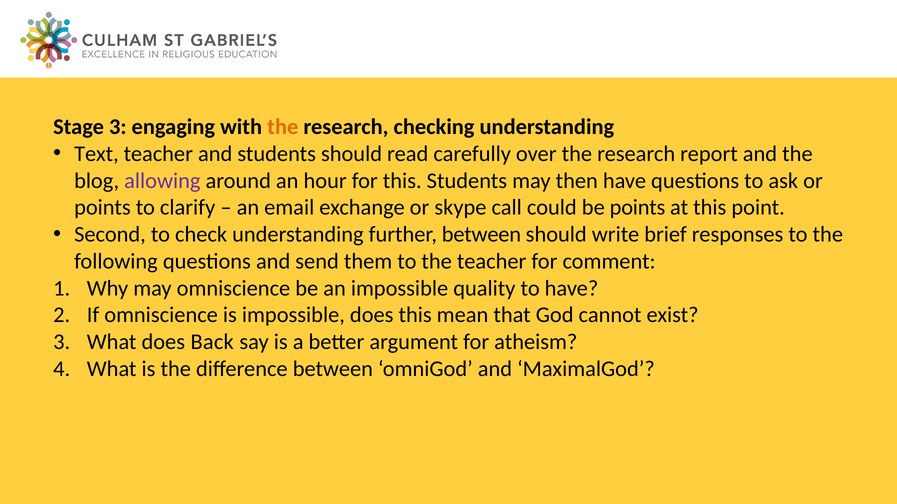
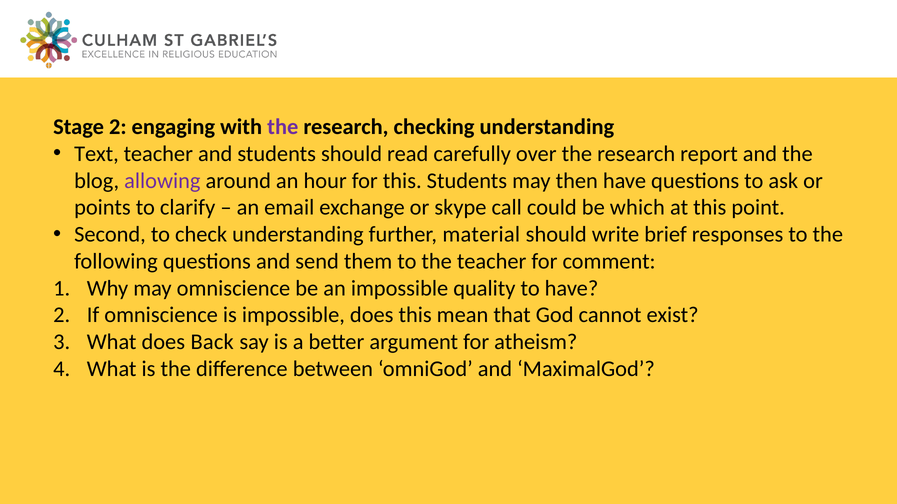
Stage 3: 3 -> 2
the at (283, 127) colour: orange -> purple
be points: points -> which
further between: between -> material
